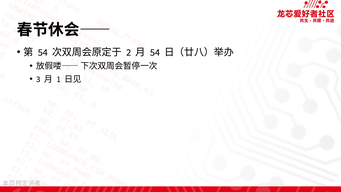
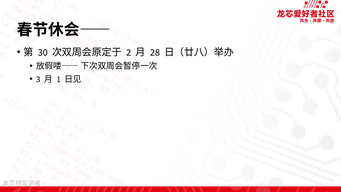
54 at (43, 52): 54 -> 30
54 at (155, 52): 54 -> 28
